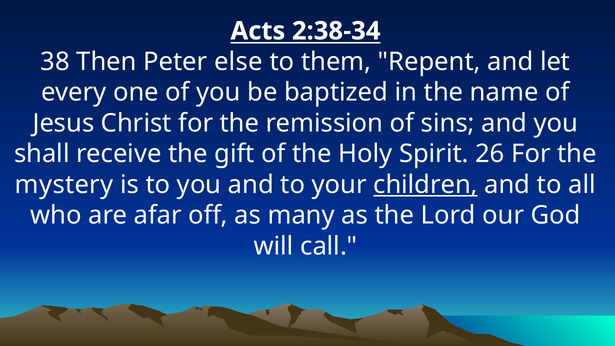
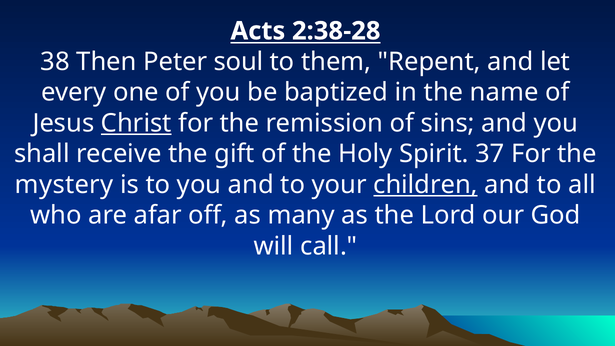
2:38-34: 2:38-34 -> 2:38-28
else: else -> soul
Christ underline: none -> present
26: 26 -> 37
